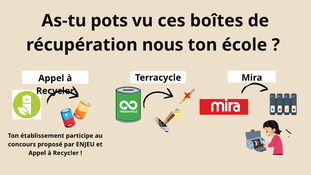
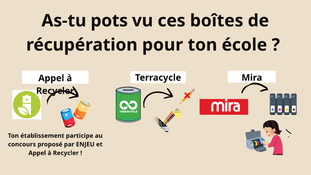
nous: nous -> pour
